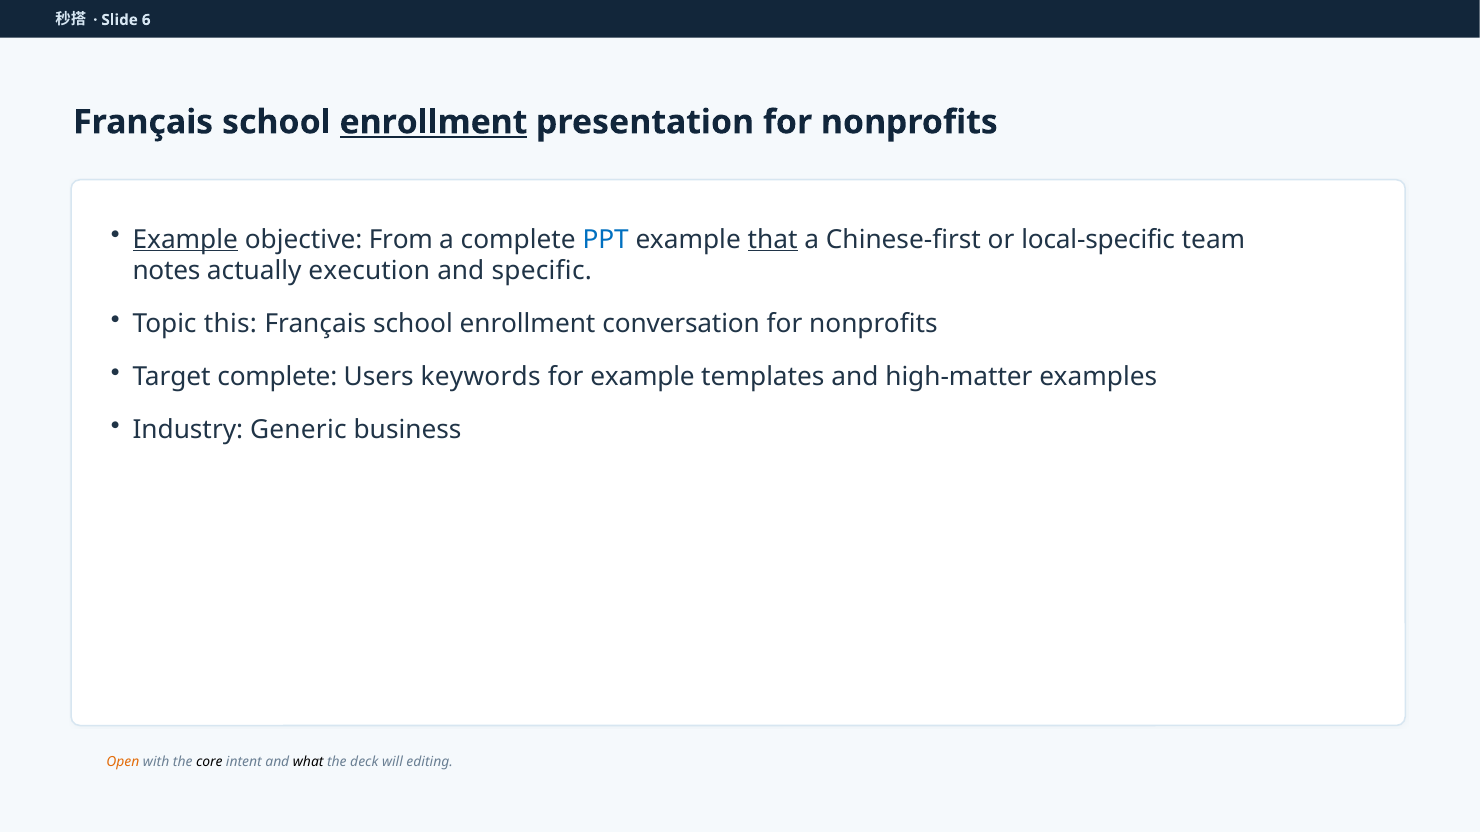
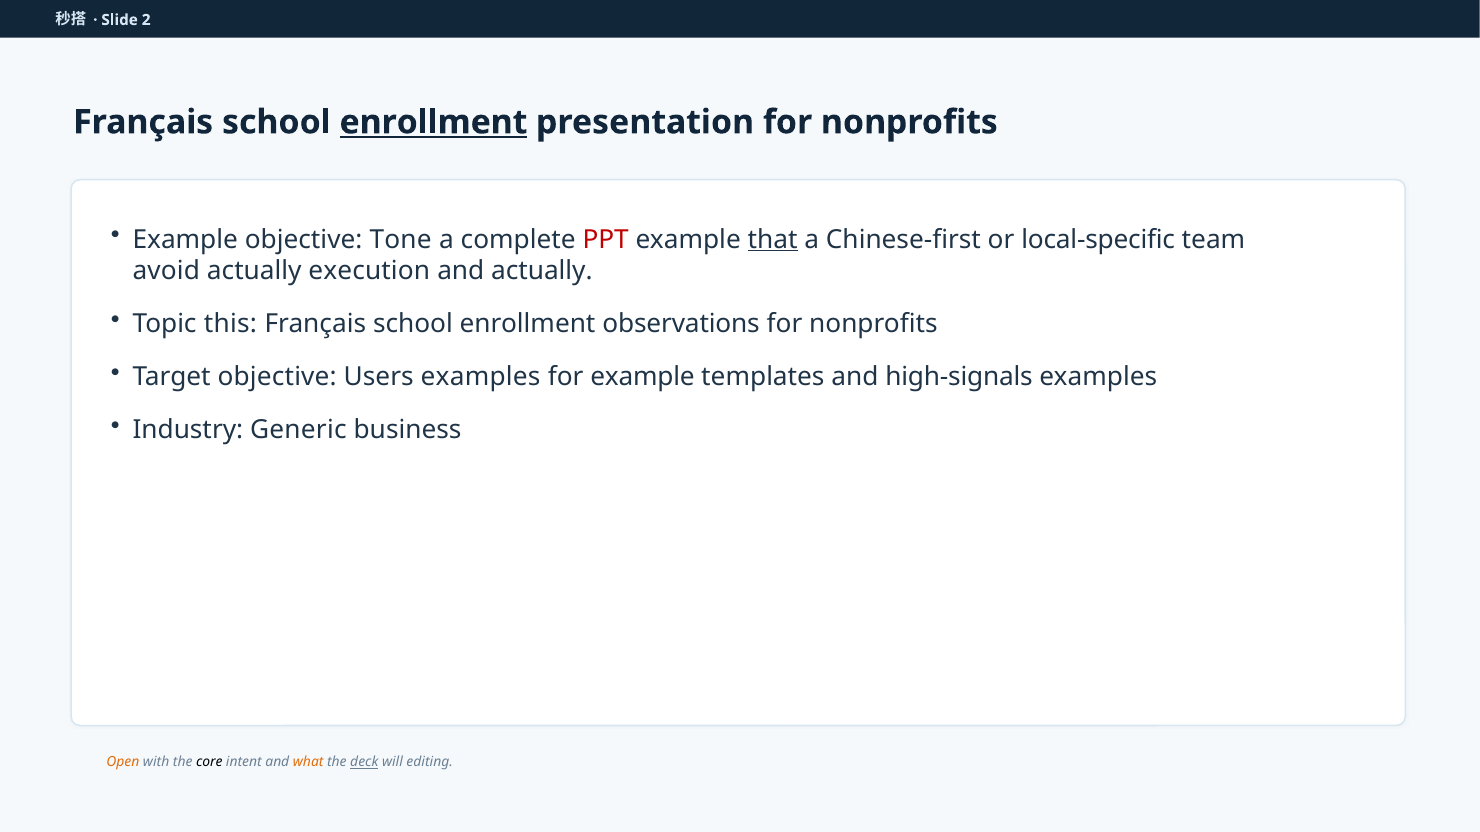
6: 6 -> 2
Example at (185, 240) underline: present -> none
From: From -> Tone
PPT colour: blue -> red
notes: notes -> avoid
and specific: specific -> actually
conversation: conversation -> observations
Target complete: complete -> objective
Users keywords: keywords -> examples
high-matter: high-matter -> high-signals
what colour: black -> orange
deck underline: none -> present
